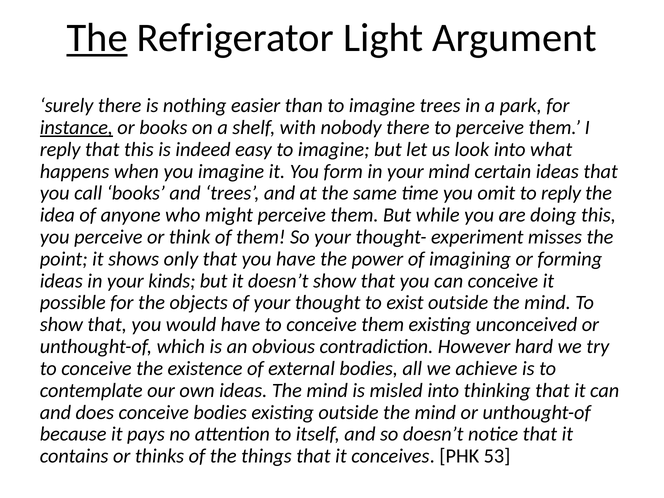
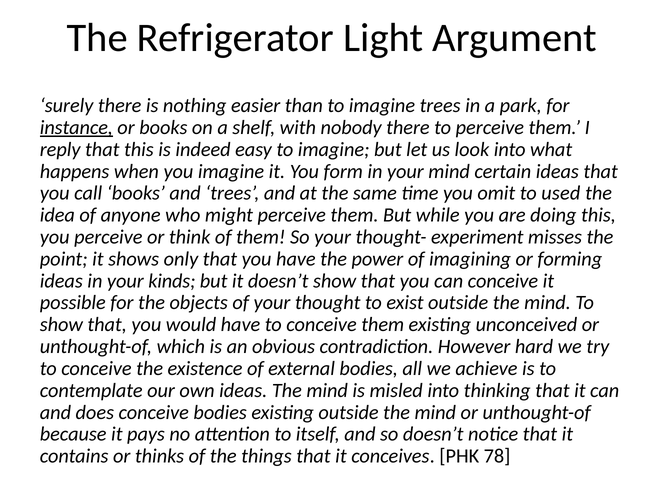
The at (97, 38) underline: present -> none
to reply: reply -> used
53: 53 -> 78
